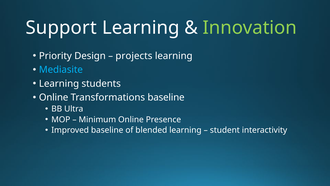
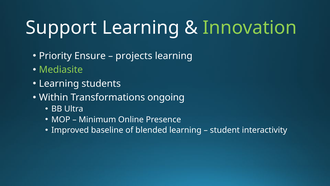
Design: Design -> Ensure
Mediasite colour: light blue -> light green
Online at (54, 97): Online -> Within
Transformations baseline: baseline -> ongoing
